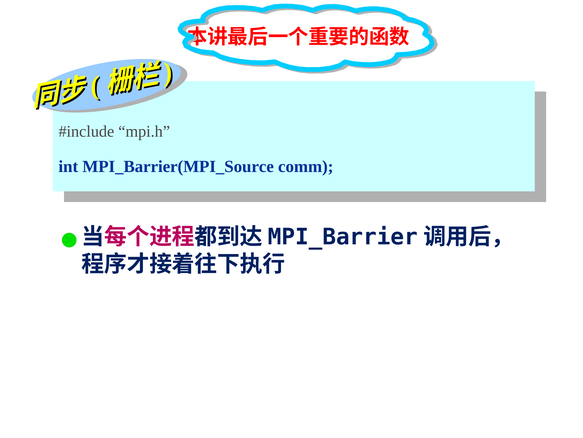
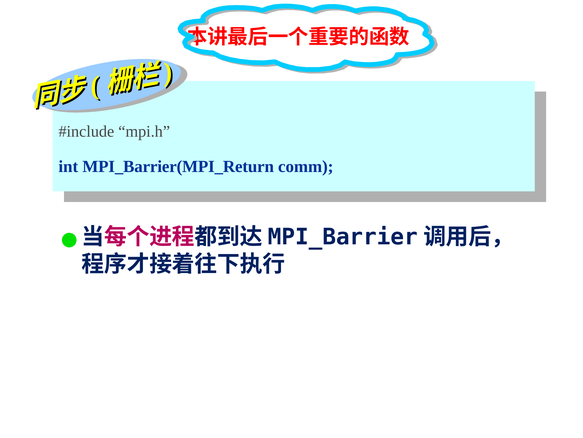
MPI_Barrier(MPI_Source: MPI_Barrier(MPI_Source -> MPI_Barrier(MPI_Return
